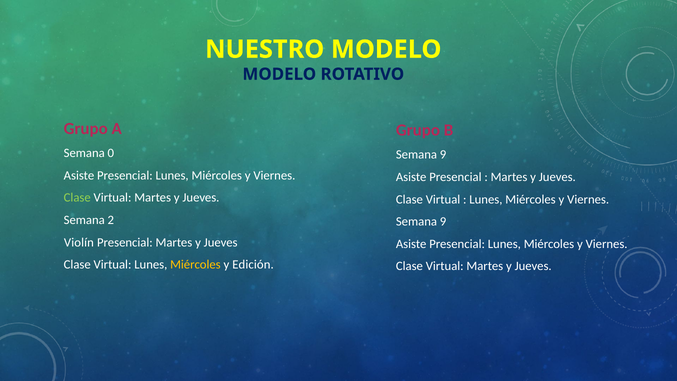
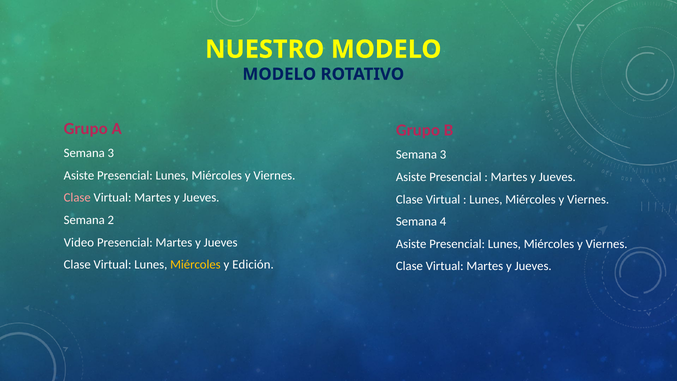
0 at (111, 153): 0 -> 3
9 at (443, 155): 9 -> 3
Clase at (77, 198) colour: light green -> pink
9 at (443, 222): 9 -> 4
Violín: Violín -> Video
